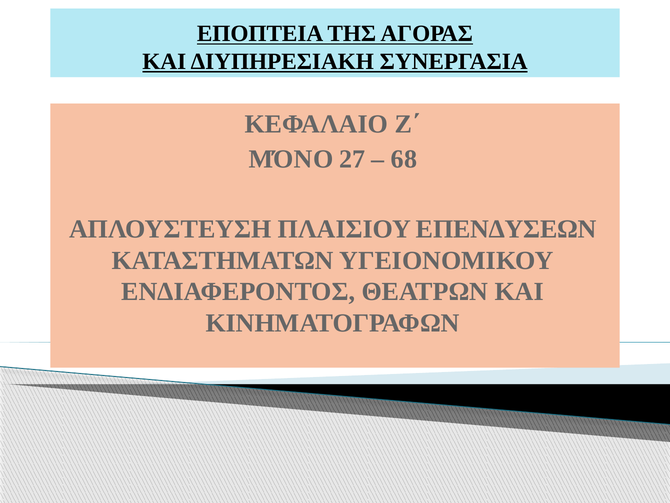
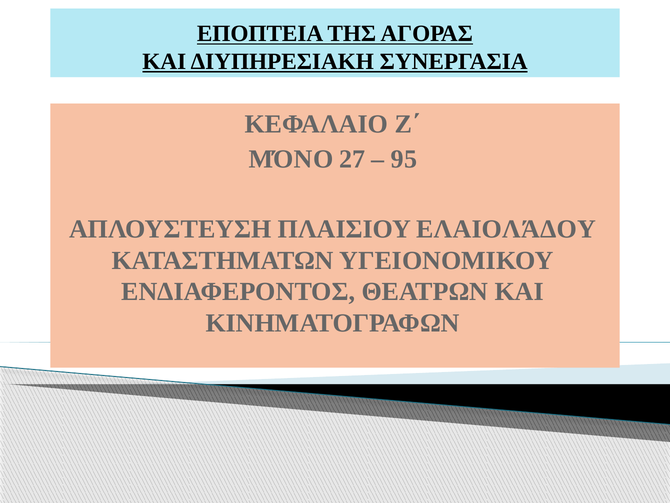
68: 68 -> 95
ΕΠΕΝΔΥΣΕΩΝ: ΕΠΕΝΔΥΣΕΩΝ -> ΕΛΑΙΟΛΆΔΟΥ
